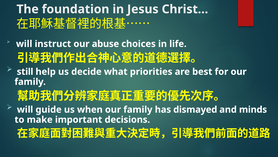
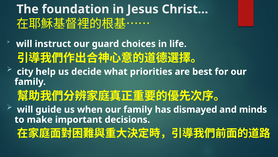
abuse: abuse -> guard
still: still -> city
